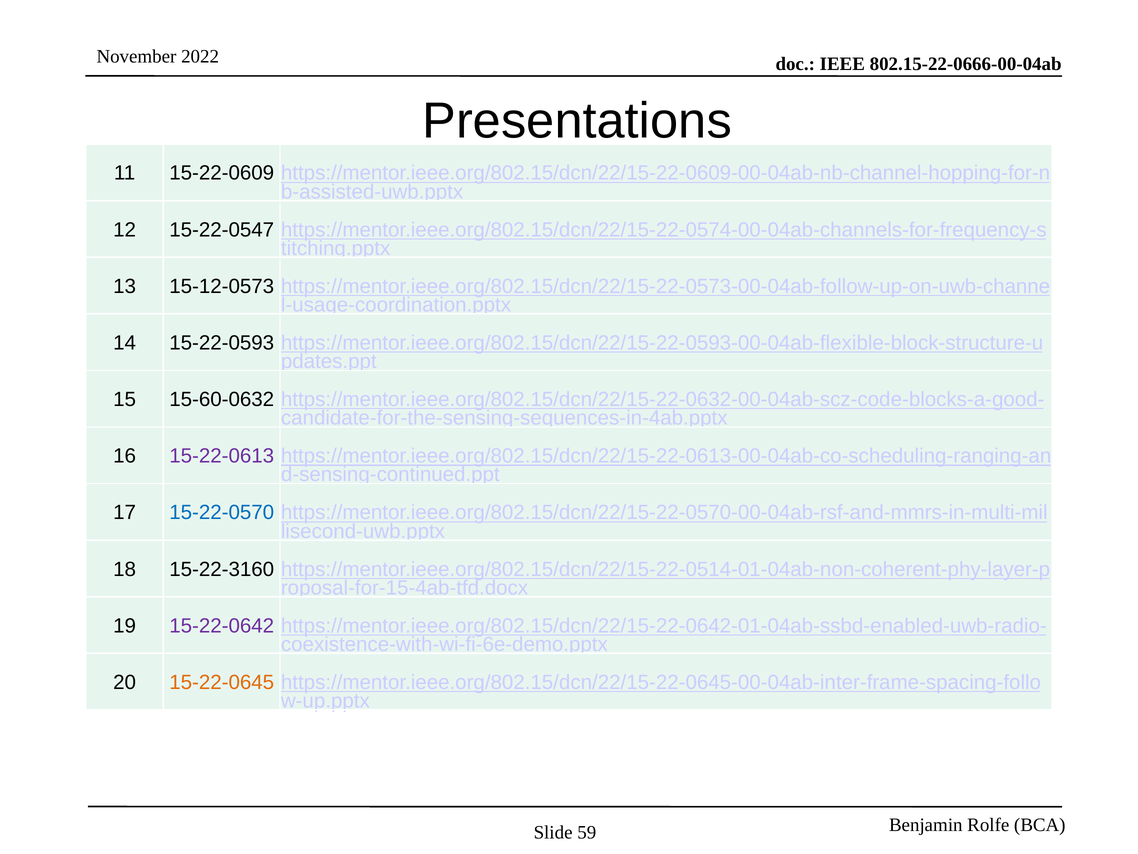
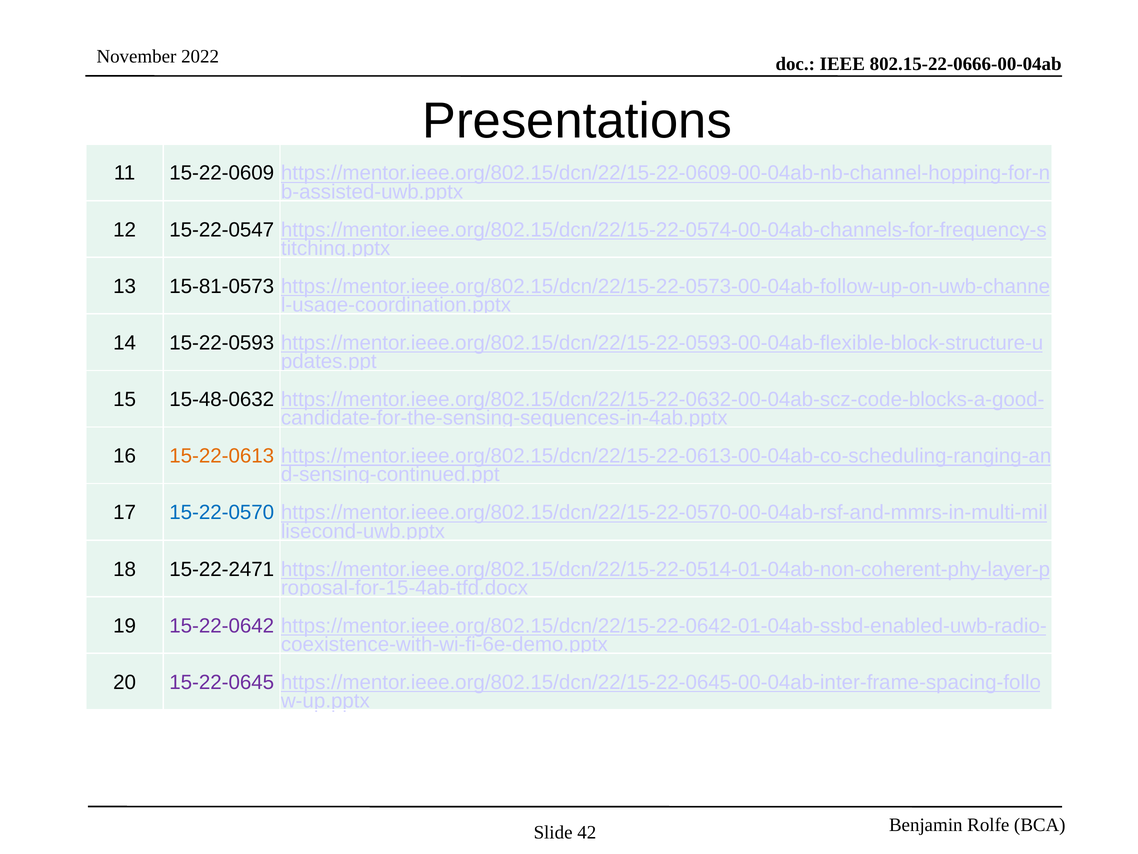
15-12-0573: 15-12-0573 -> 15-81-0573
15-60-0632: 15-60-0632 -> 15-48-0632
15-22-0613 colour: purple -> orange
15-22-3160: 15-22-3160 -> 15-22-2471
15-22-0645 colour: orange -> purple
59: 59 -> 42
